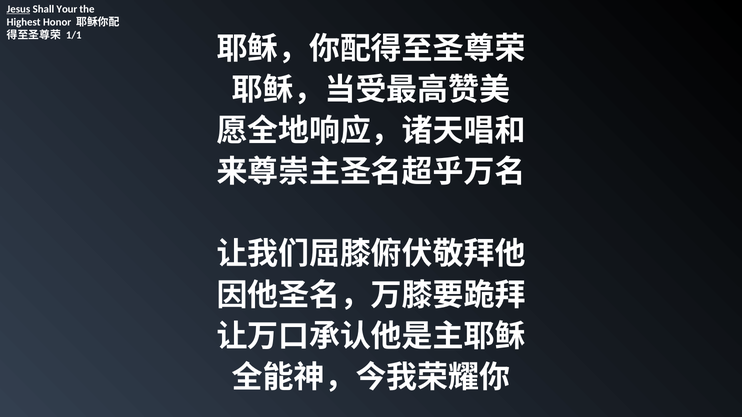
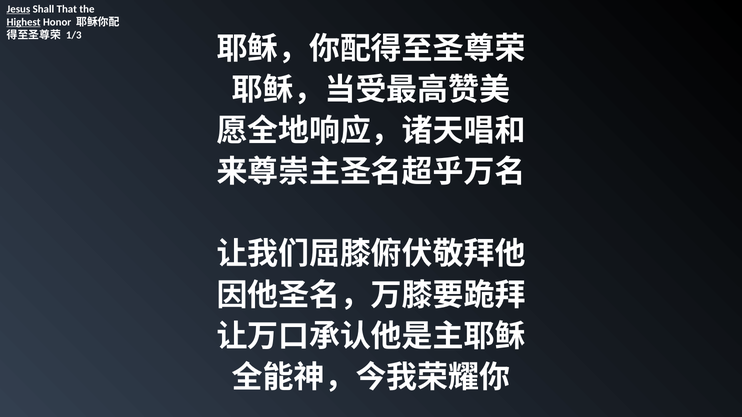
Your: Your -> That
Highest underline: none -> present
1/1: 1/1 -> 1/3
